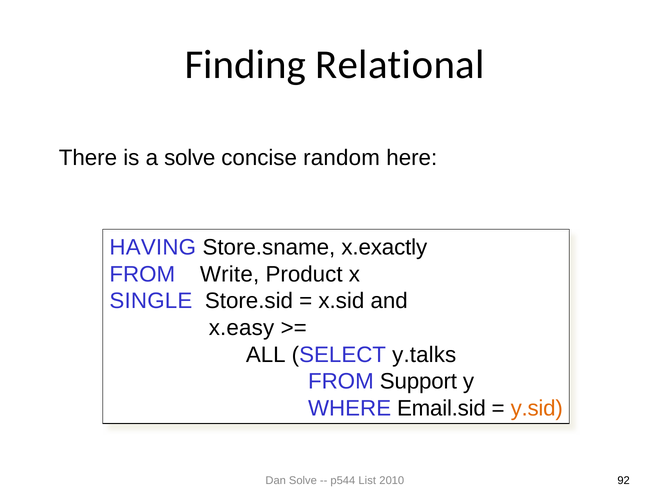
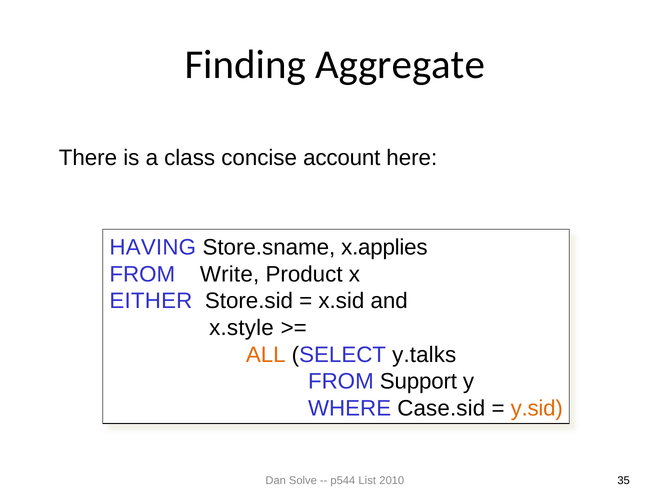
Relational: Relational -> Aggregate
a solve: solve -> class
random: random -> account
x.exactly: x.exactly -> x.applies
SINGLE: SINGLE -> EITHER
x.easy: x.easy -> x.style
ALL colour: black -> orange
Email.sid: Email.sid -> Case.sid
92: 92 -> 35
